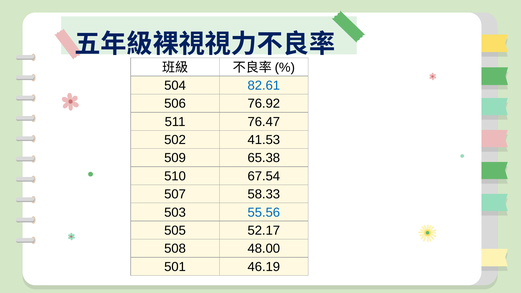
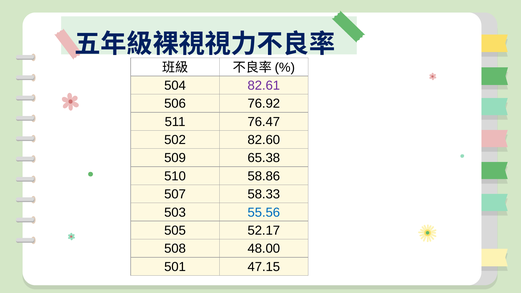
82.61 colour: blue -> purple
41.53: 41.53 -> 82.60
67.54: 67.54 -> 58.86
46.19: 46.19 -> 47.15
